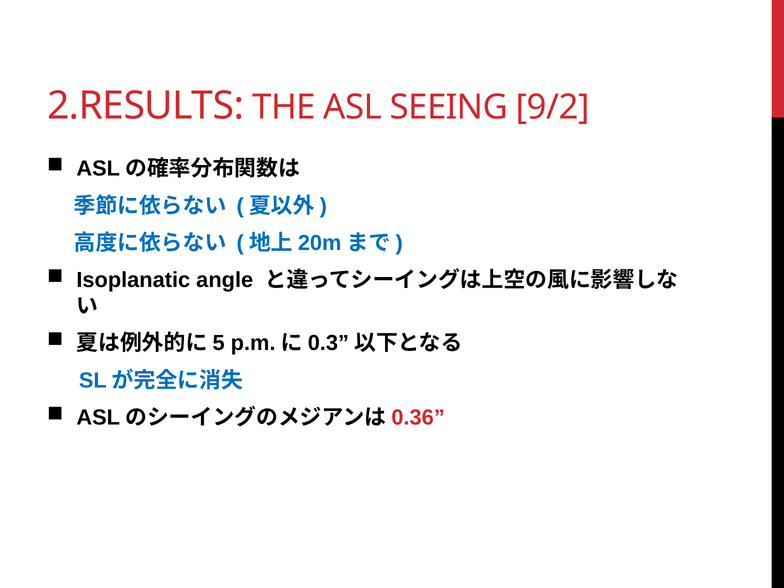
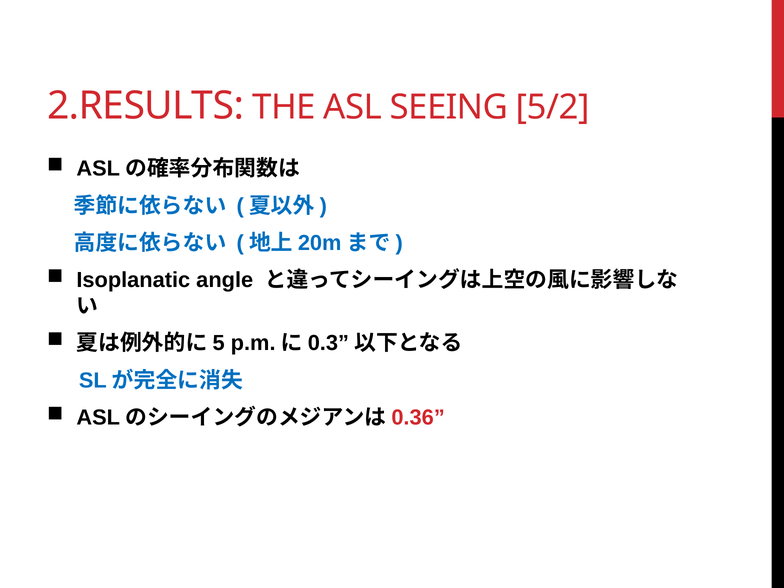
9/2: 9/2 -> 5/2
